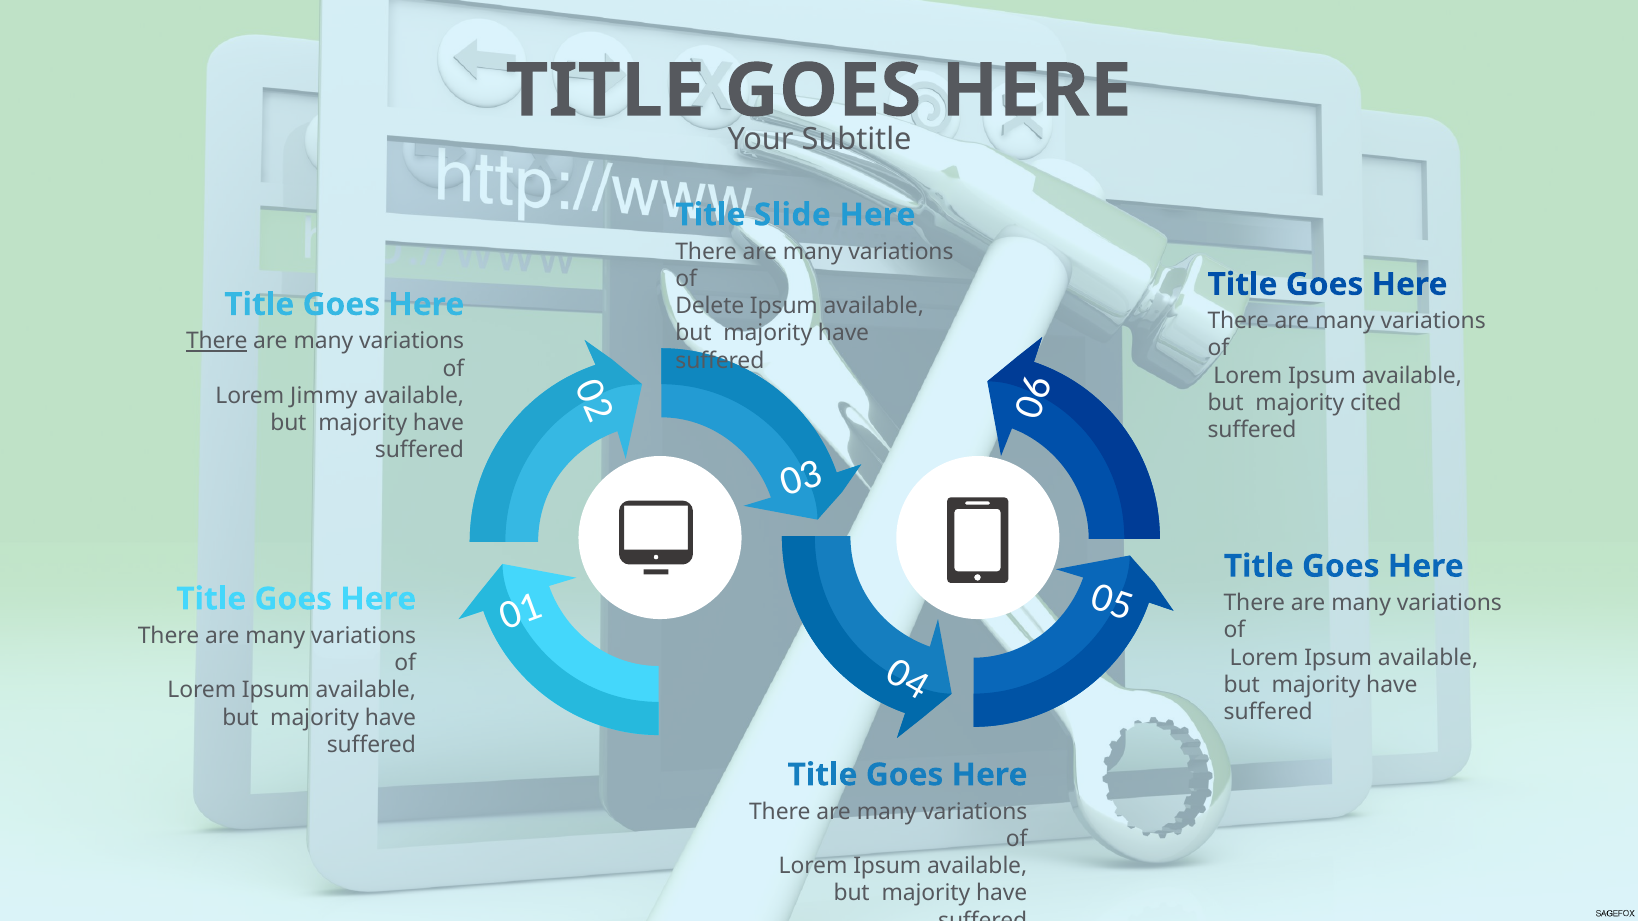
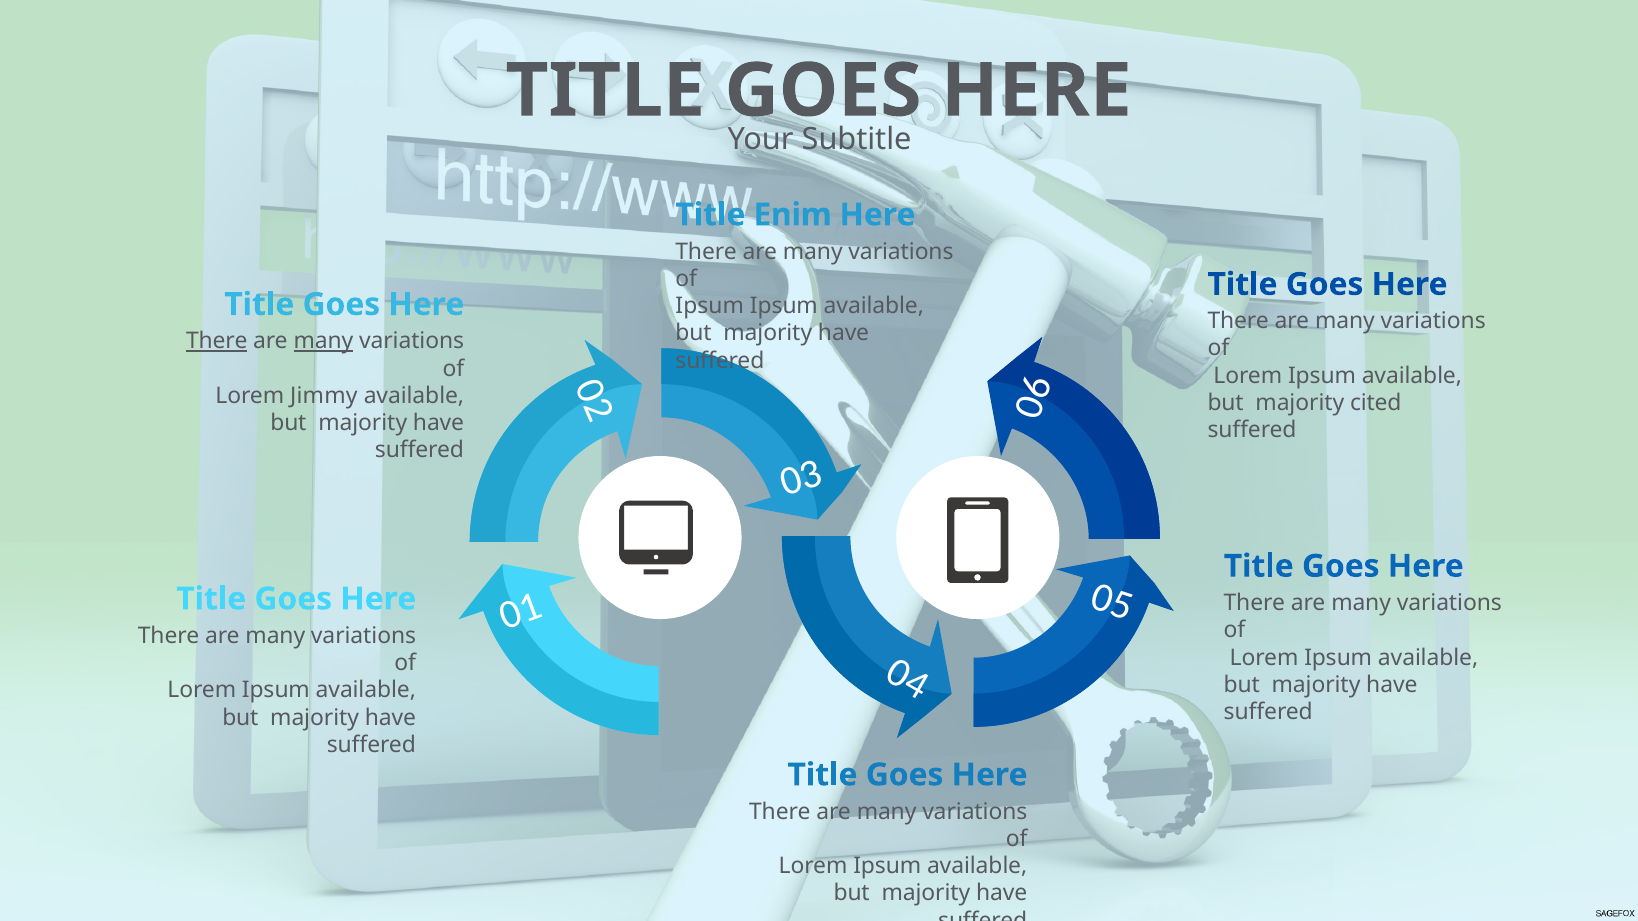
Slide: Slide -> Enim
Delete at (710, 306): Delete -> Ipsum
many at (323, 341) underline: none -> present
